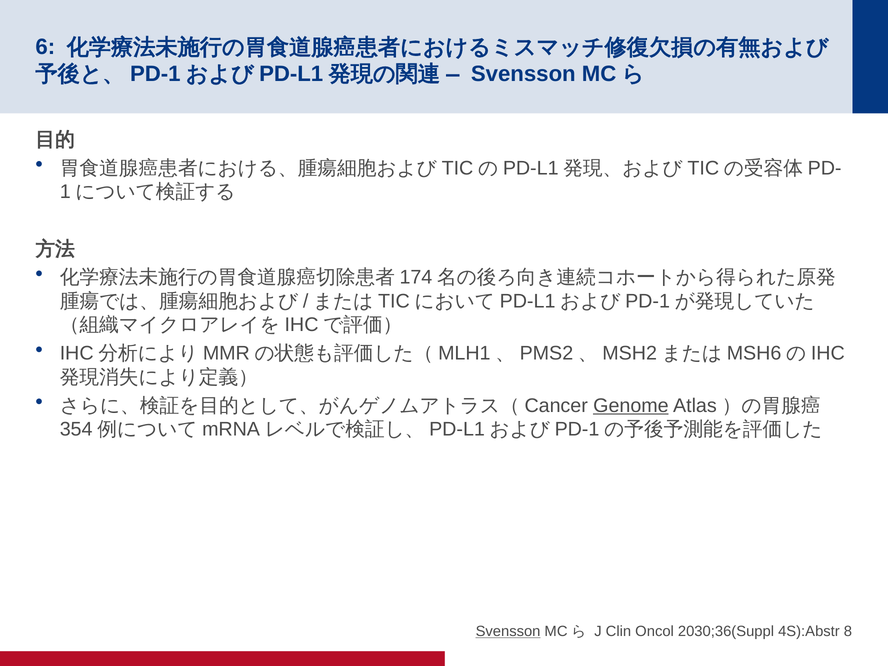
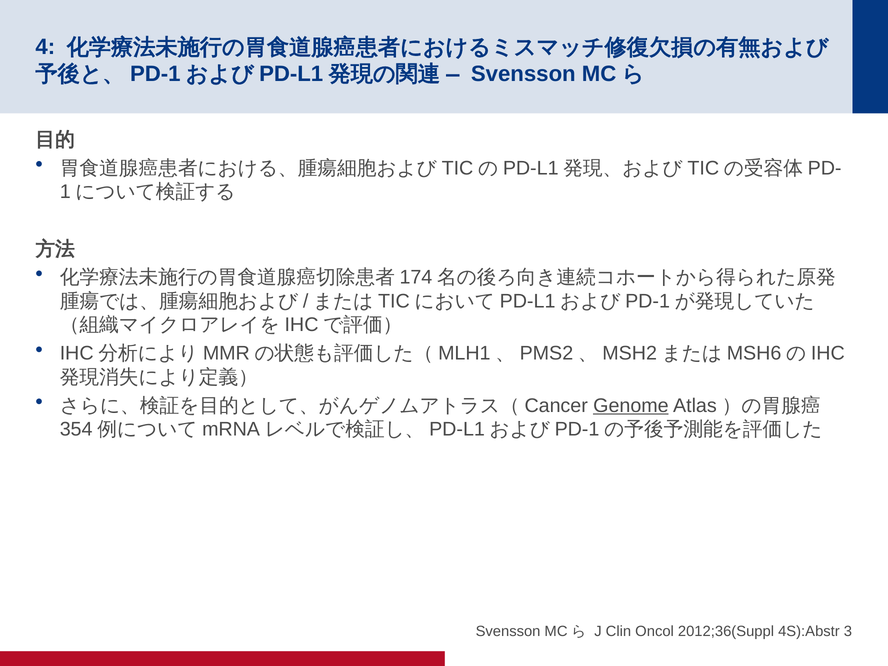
6: 6 -> 4
Svensson at (508, 631) underline: present -> none
2030;36(Suppl: 2030;36(Suppl -> 2012;36(Suppl
8: 8 -> 3
